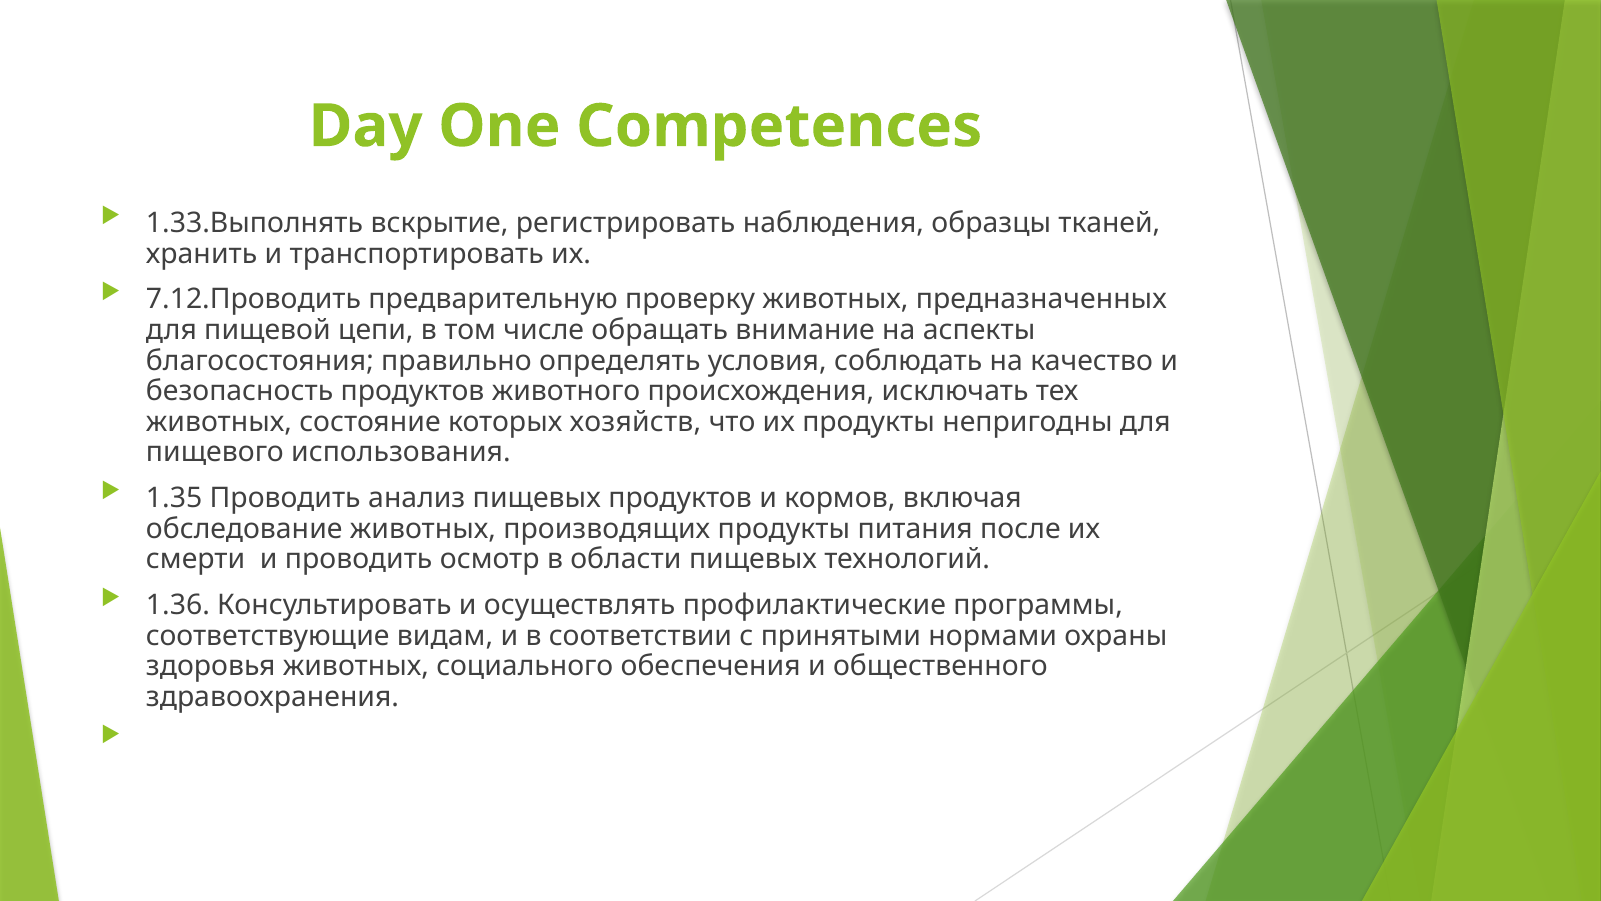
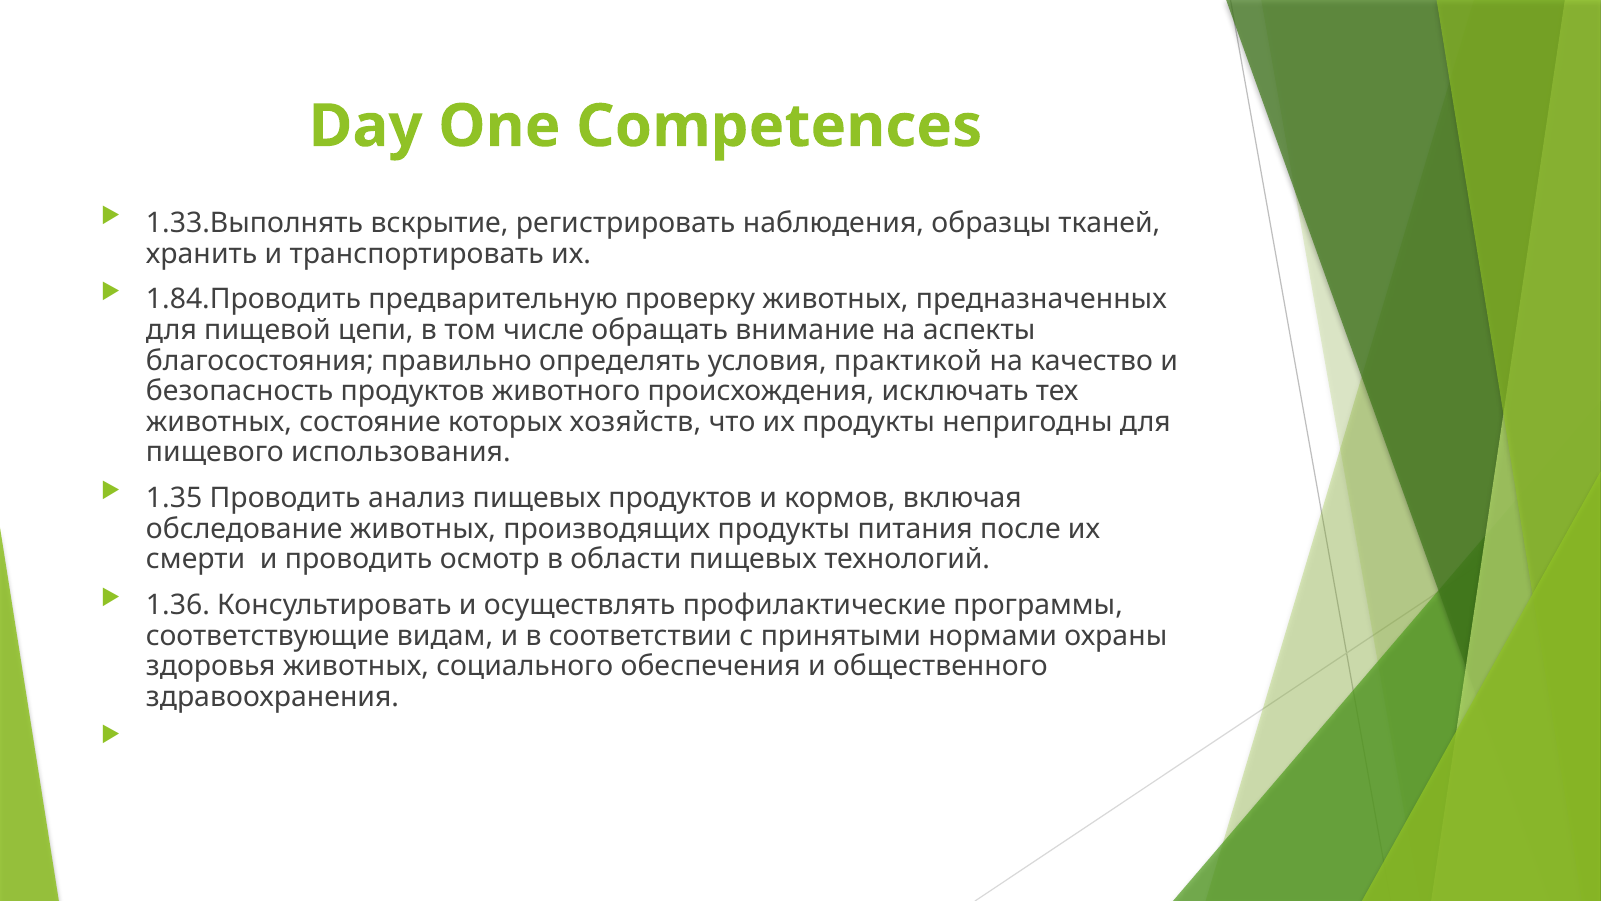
7.12.Проводить: 7.12.Проводить -> 1.84.Проводить
соблюдать: соблюдать -> практикой
